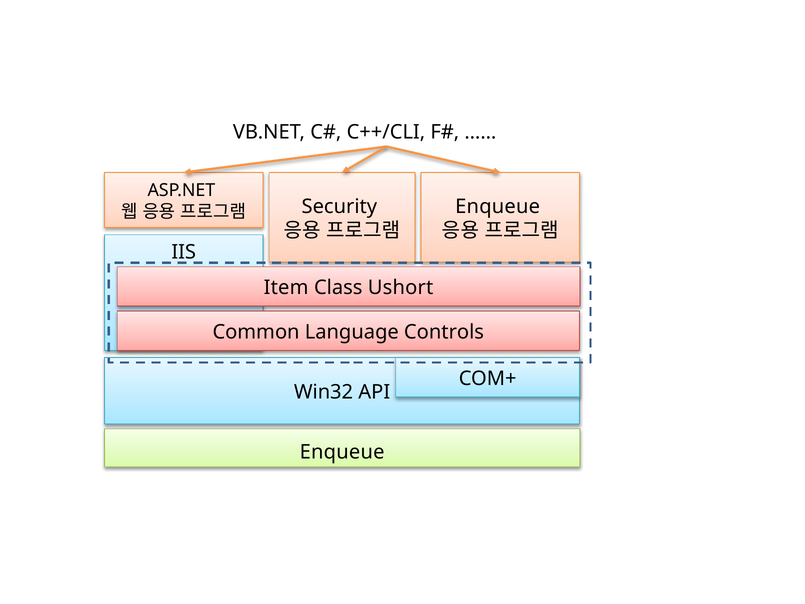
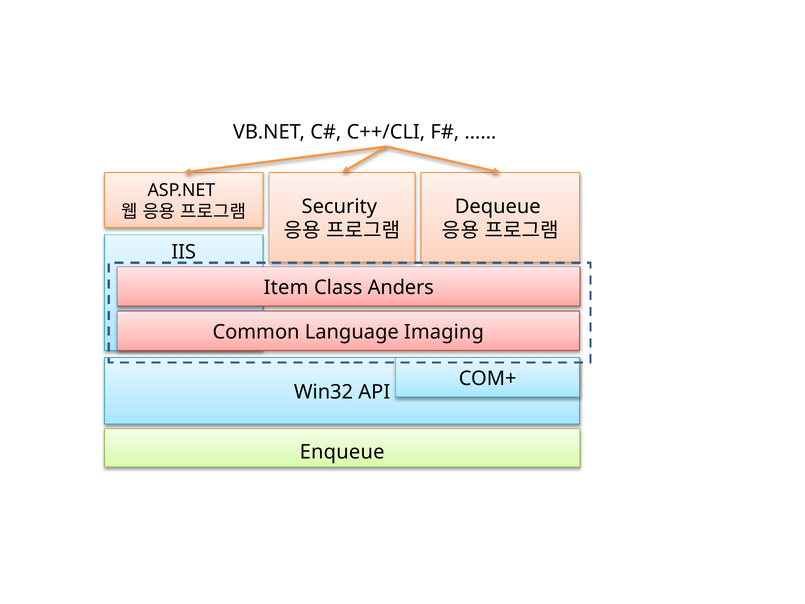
Enqueue at (498, 206): Enqueue -> Dequeue
Ushort: Ushort -> Anders
Controls: Controls -> Imaging
